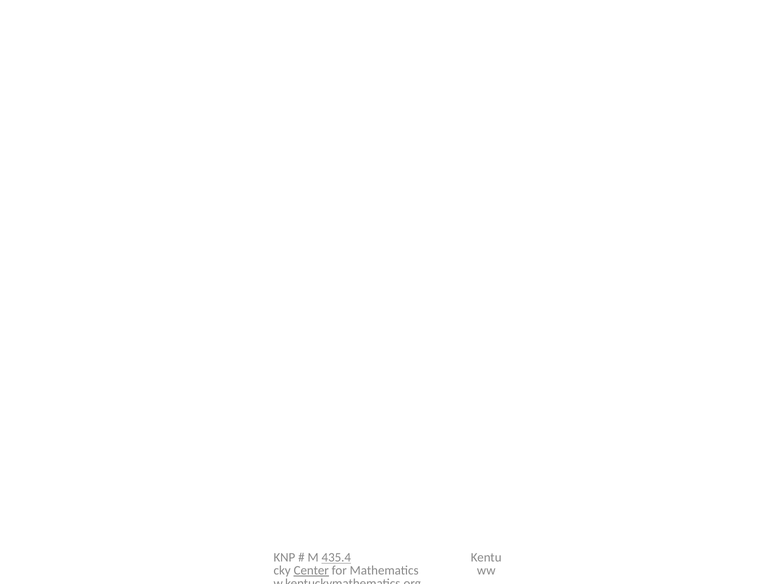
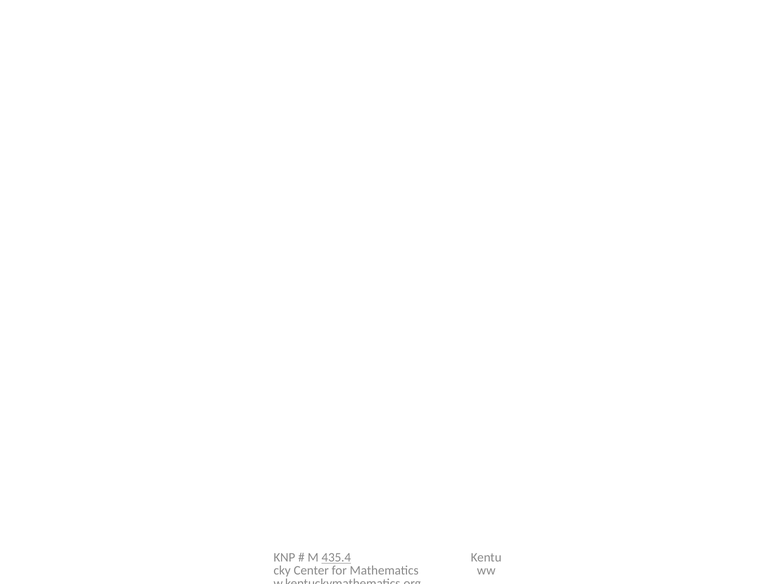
Center underline: present -> none
